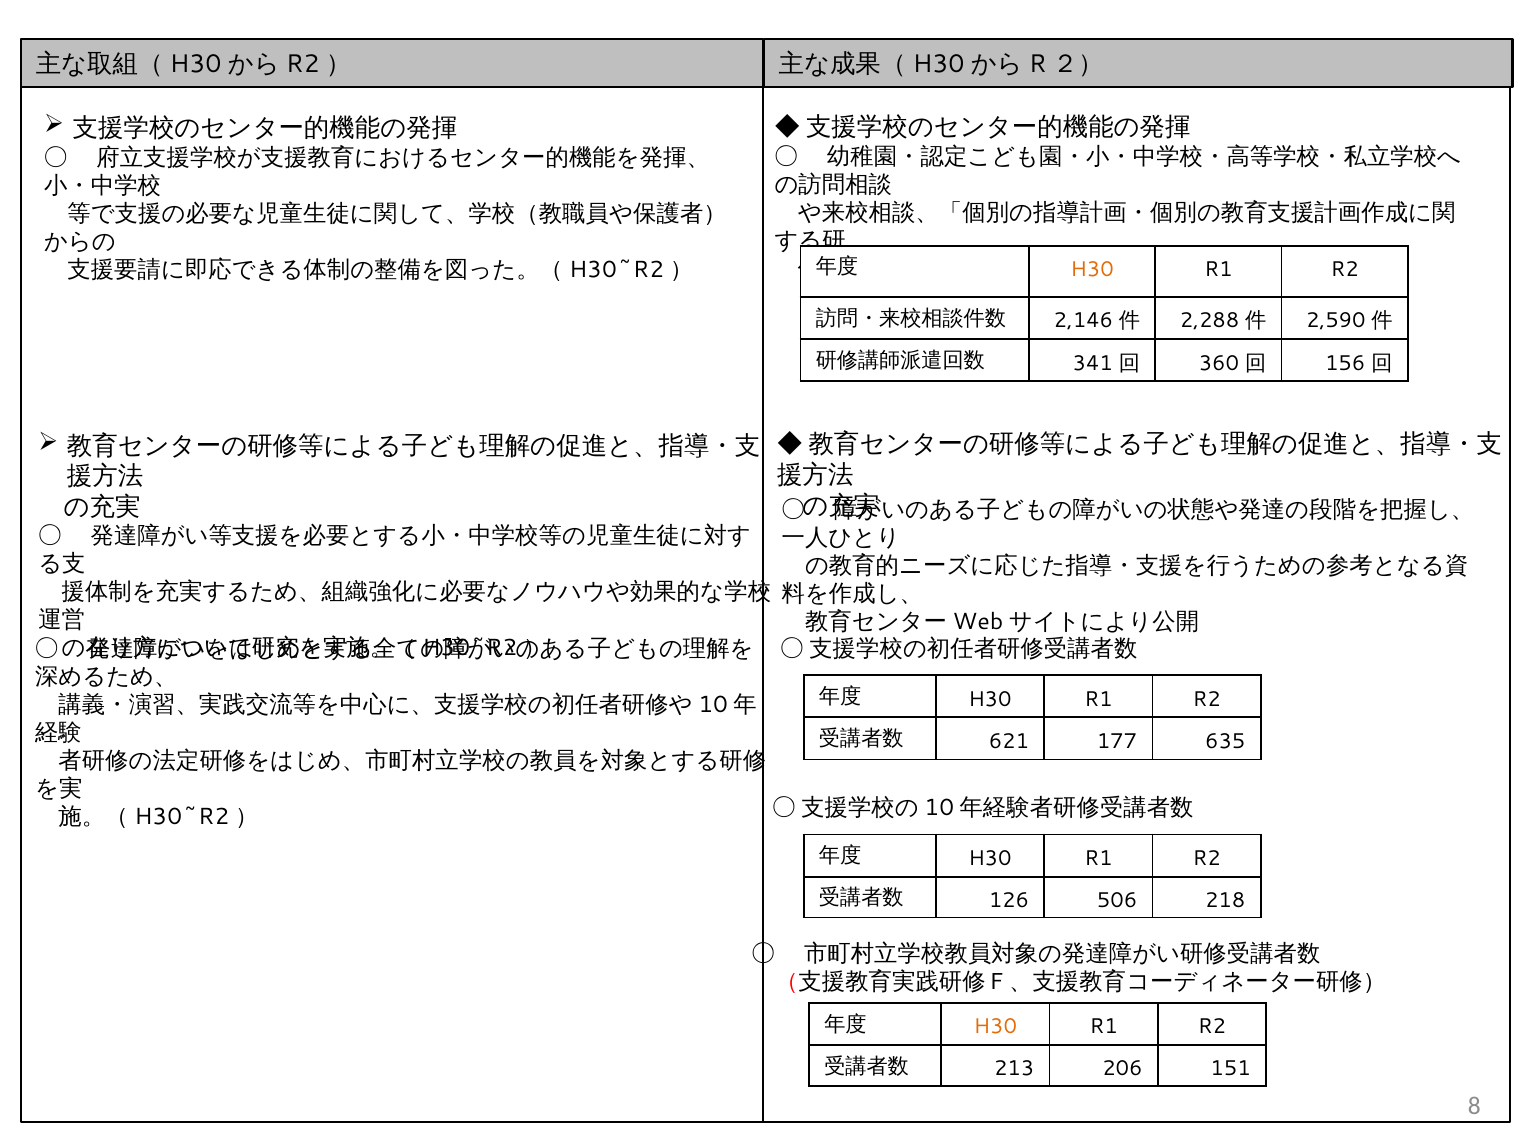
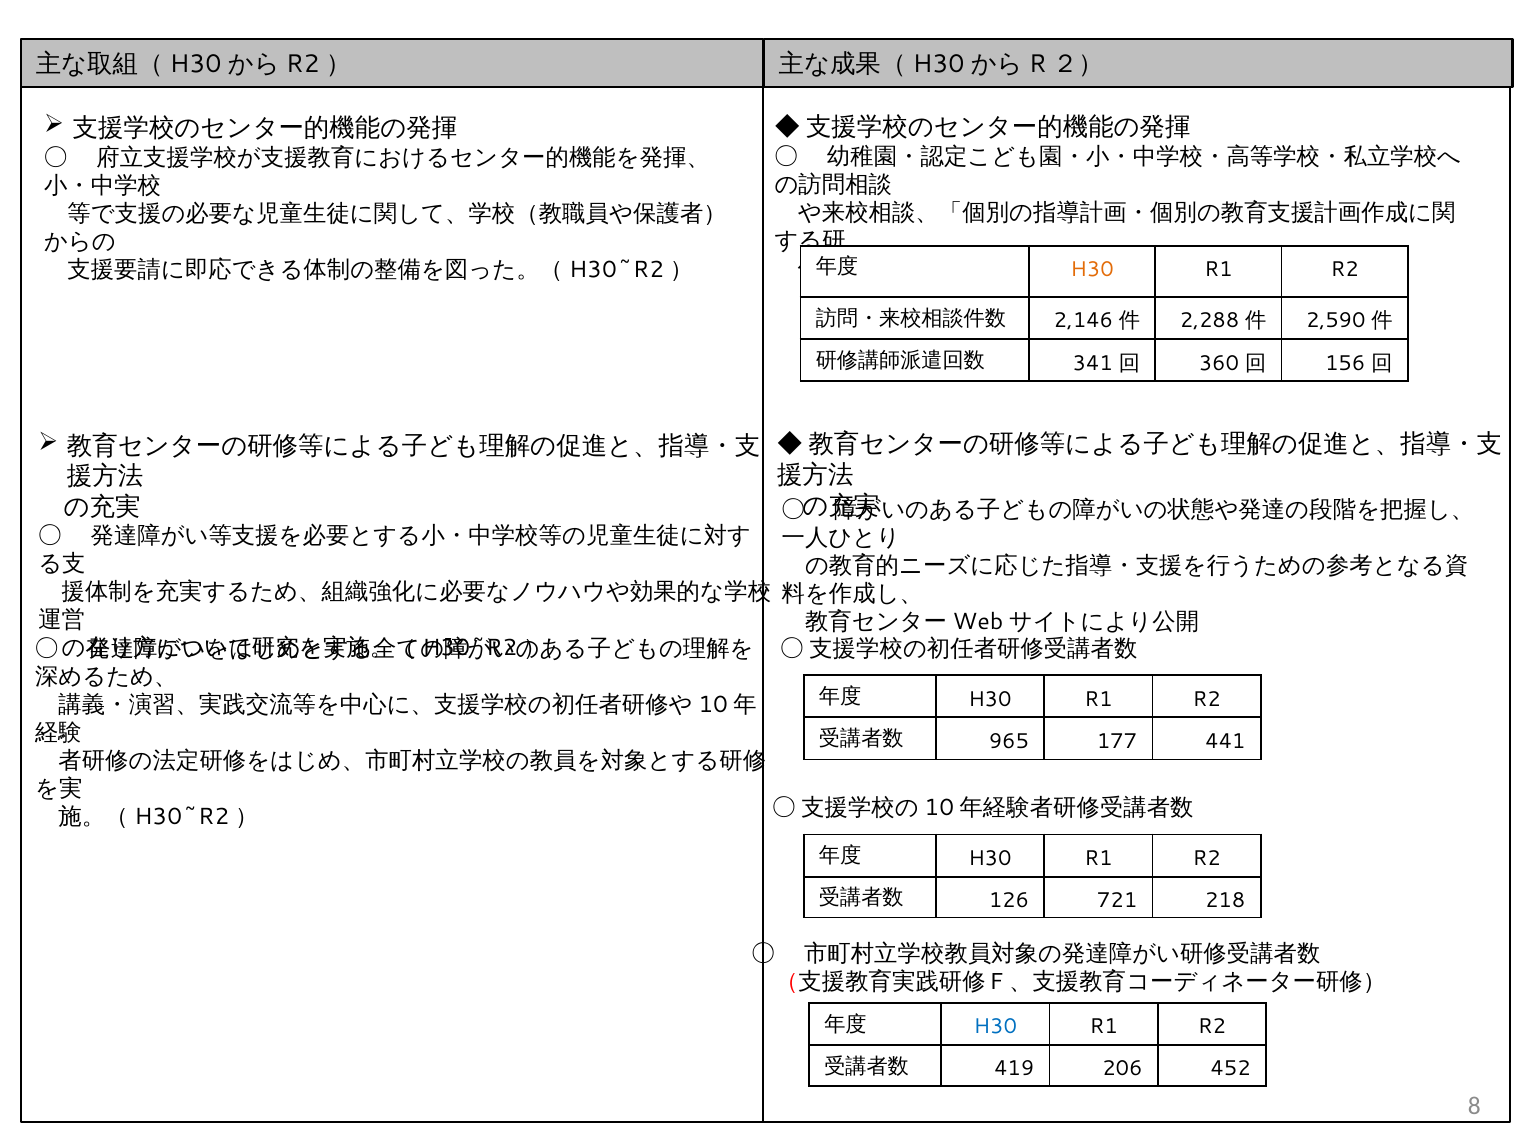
621: 621 -> 965
635: 635 -> 441
506: 506 -> 721
H30 at (995, 1027) colour: orange -> blue
213: 213 -> 419
151: 151 -> 452
